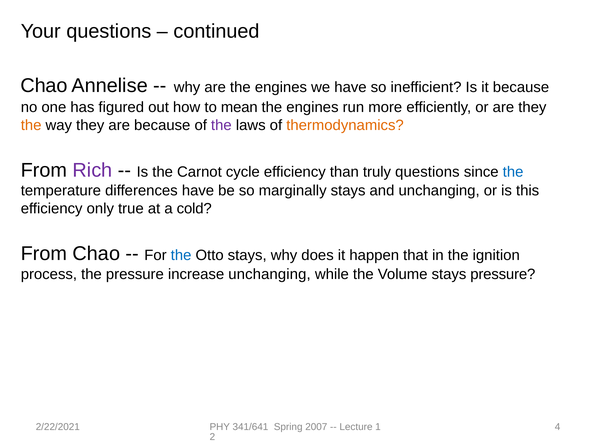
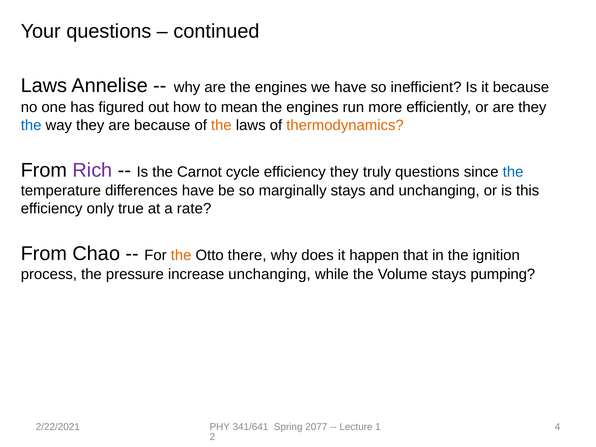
Chao at (44, 85): Chao -> Laws
the at (31, 125) colour: orange -> blue
the at (221, 125) colour: purple -> orange
efficiency than: than -> they
cold: cold -> rate
the at (181, 255) colour: blue -> orange
Otto stays: stays -> there
stays pressure: pressure -> pumping
2007: 2007 -> 2077
